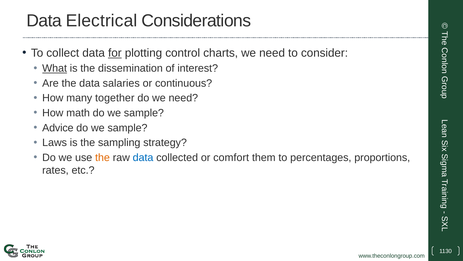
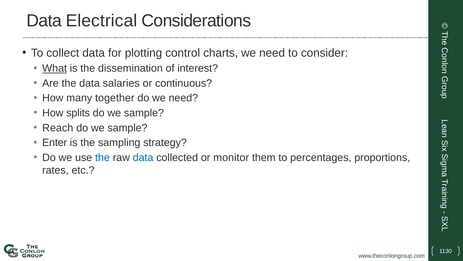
for underline: present -> none
math: math -> splits
Advice: Advice -> Reach
Laws: Laws -> Enter
the at (102, 157) colour: orange -> blue
comfort: comfort -> monitor
